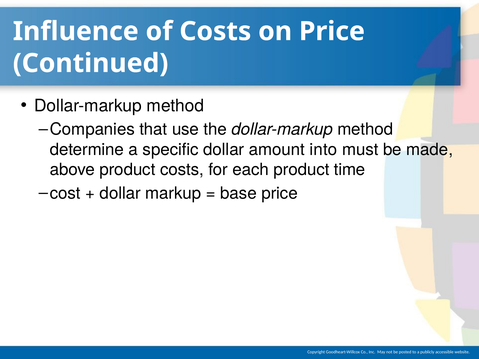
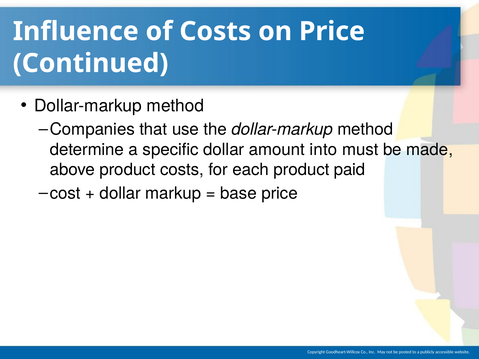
time: time -> paid
